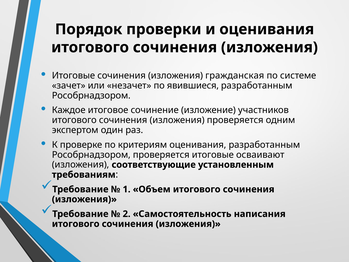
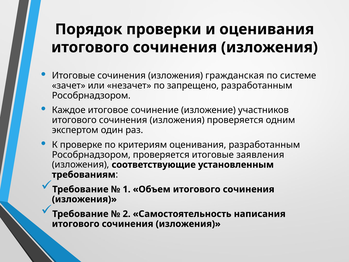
явившиеся: явившиеся -> запрещено
осваивают: осваивают -> заявления
